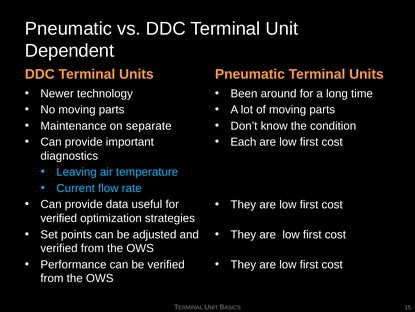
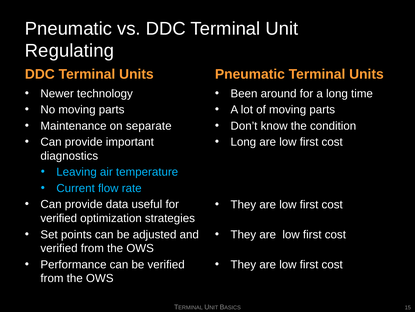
Dependent: Dependent -> Regulating
Each at (243, 142): Each -> Long
